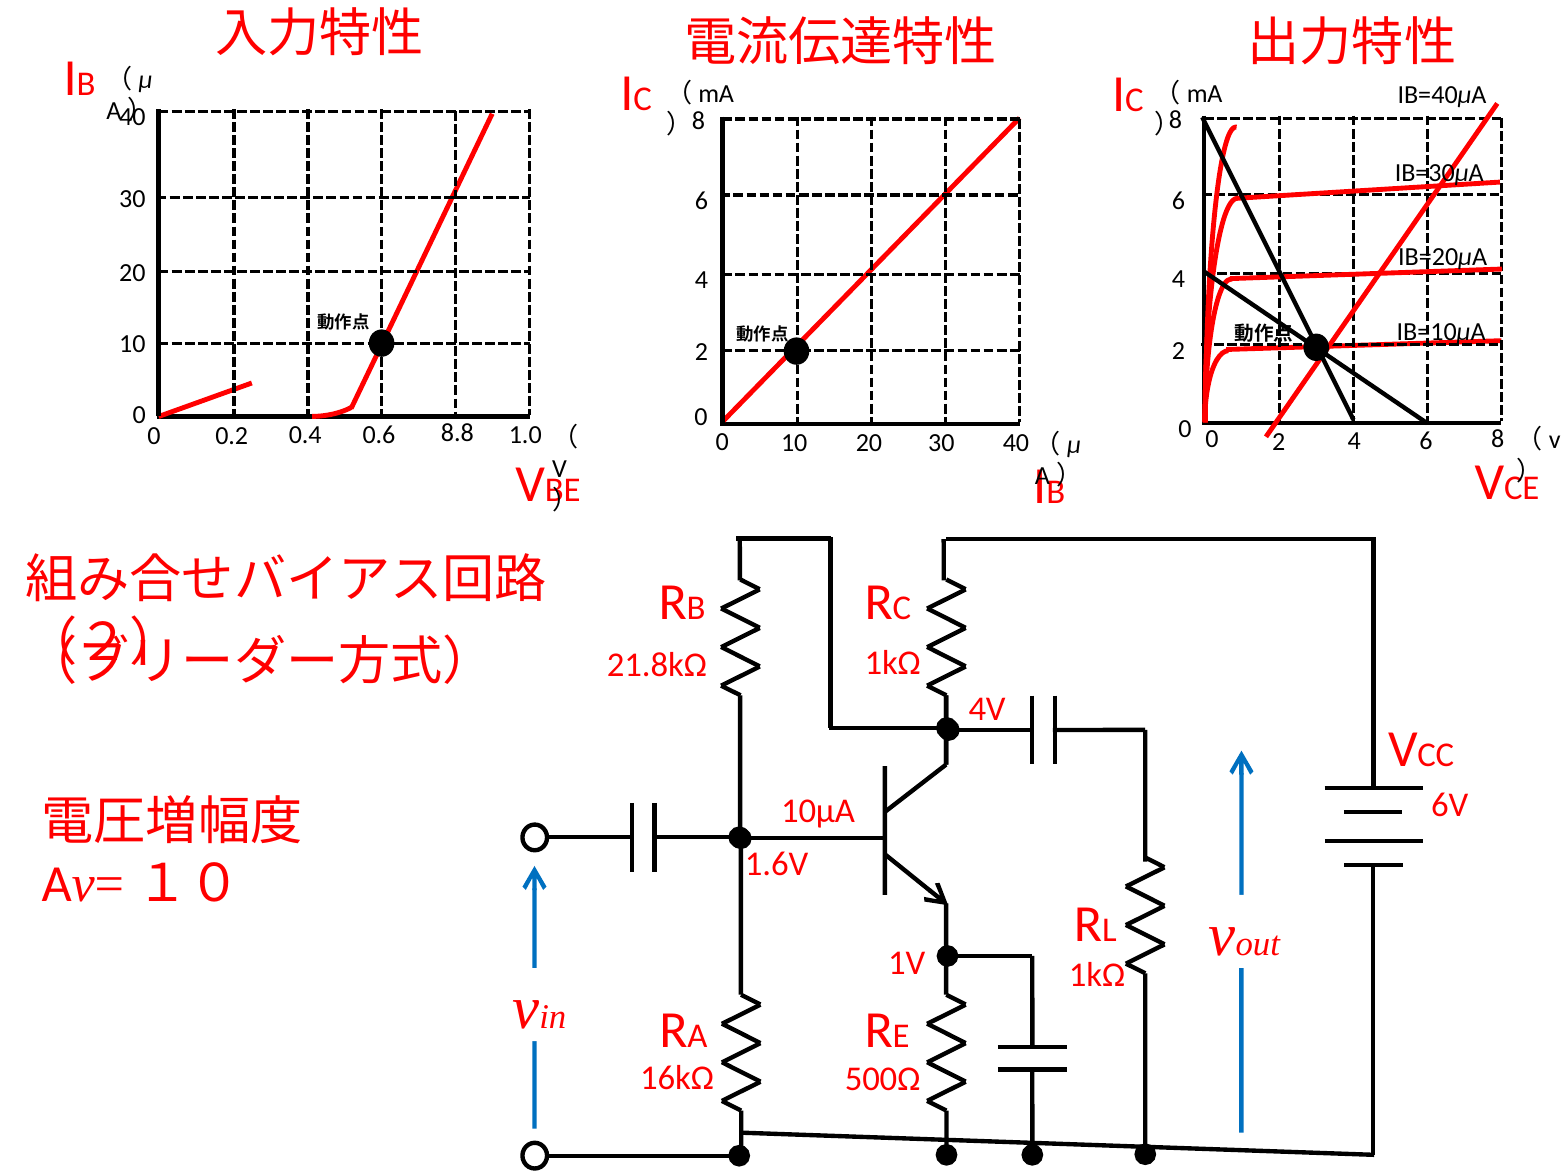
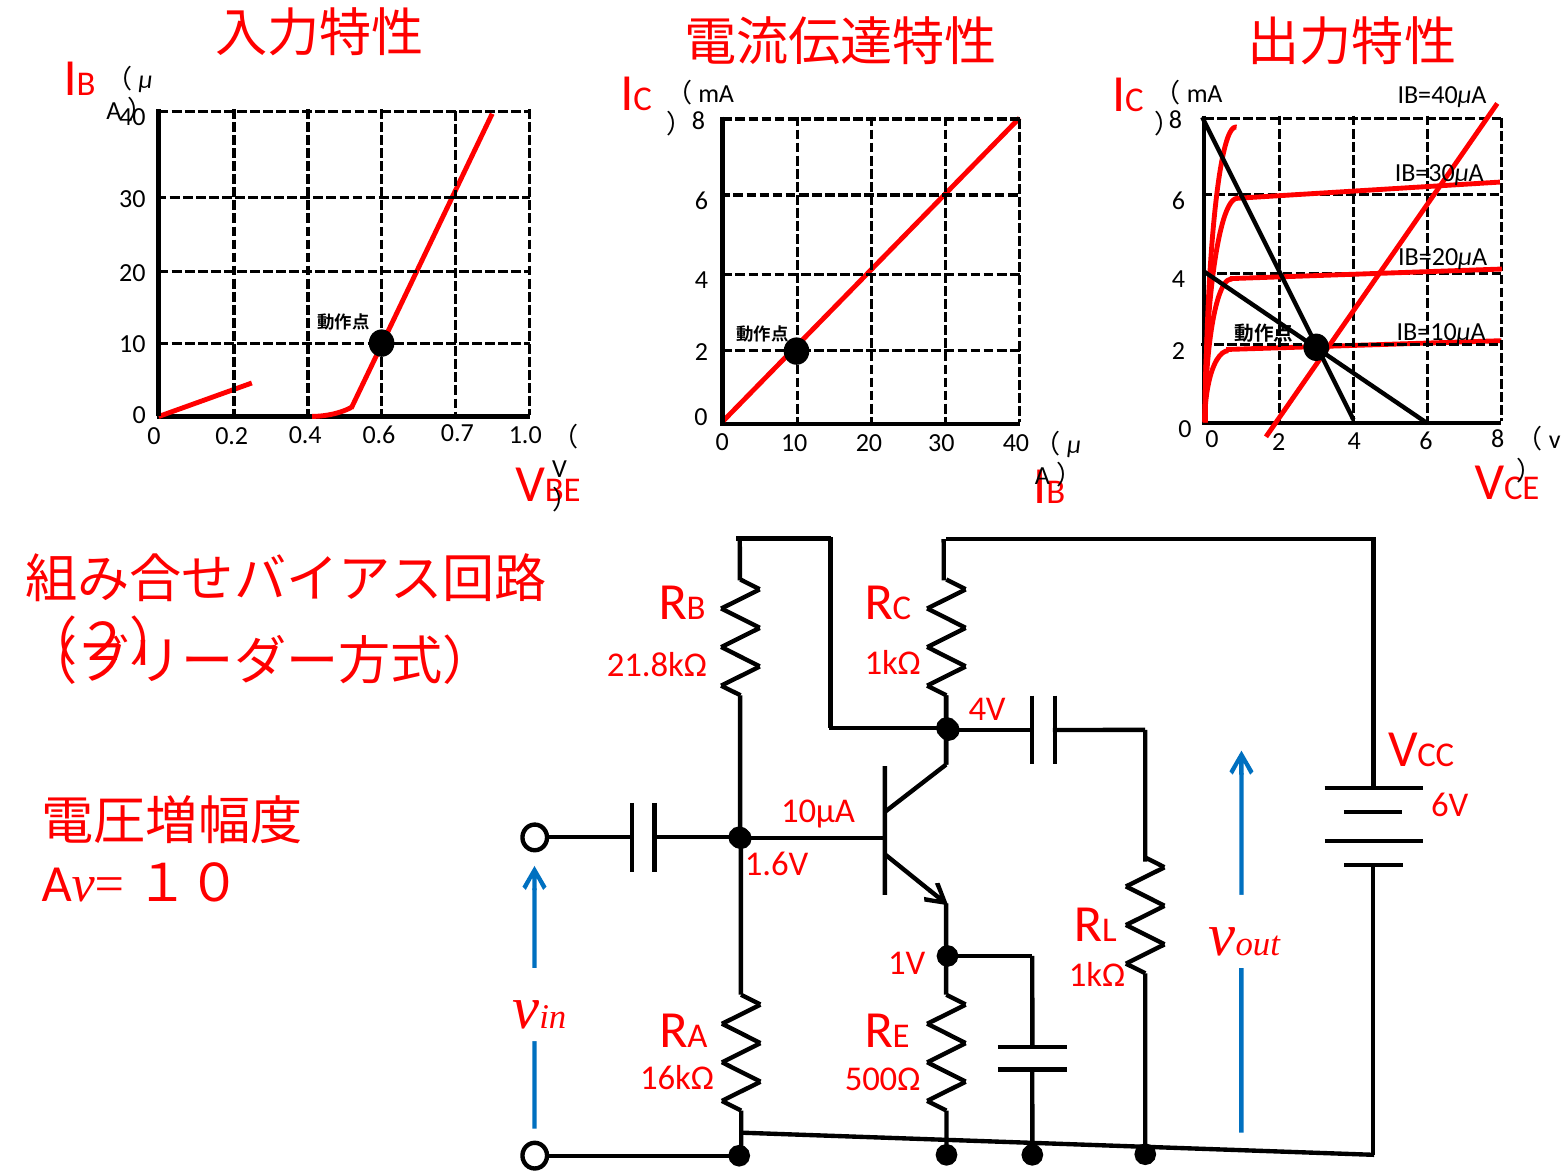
8.8: 8.8 -> 0.7
